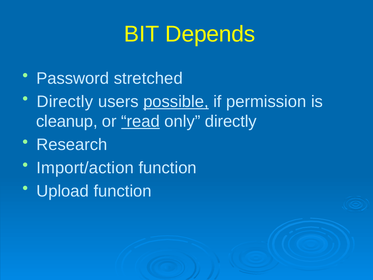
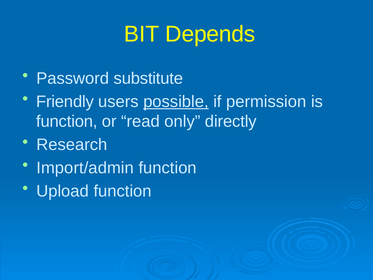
stretched: stretched -> substitute
Directly at (65, 101): Directly -> Friendly
cleanup at (67, 121): cleanup -> function
read underline: present -> none
Import/action: Import/action -> Import/admin
